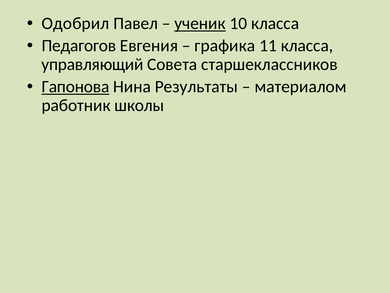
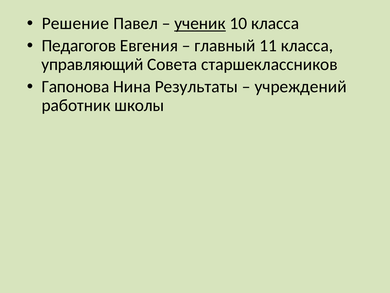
Одобрил: Одобрил -> Решение
графика: графика -> главный
Гапонова underline: present -> none
материалом: материалом -> учреждений
